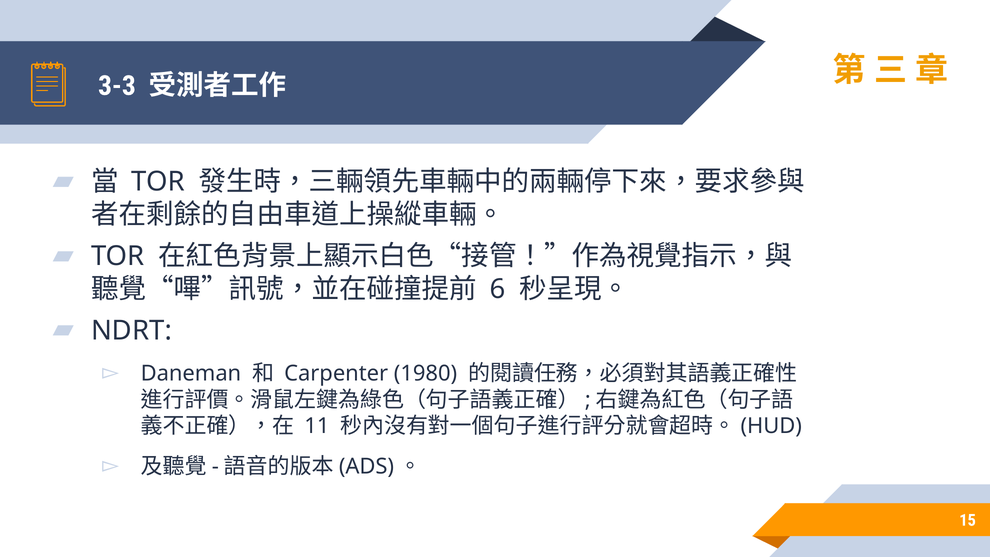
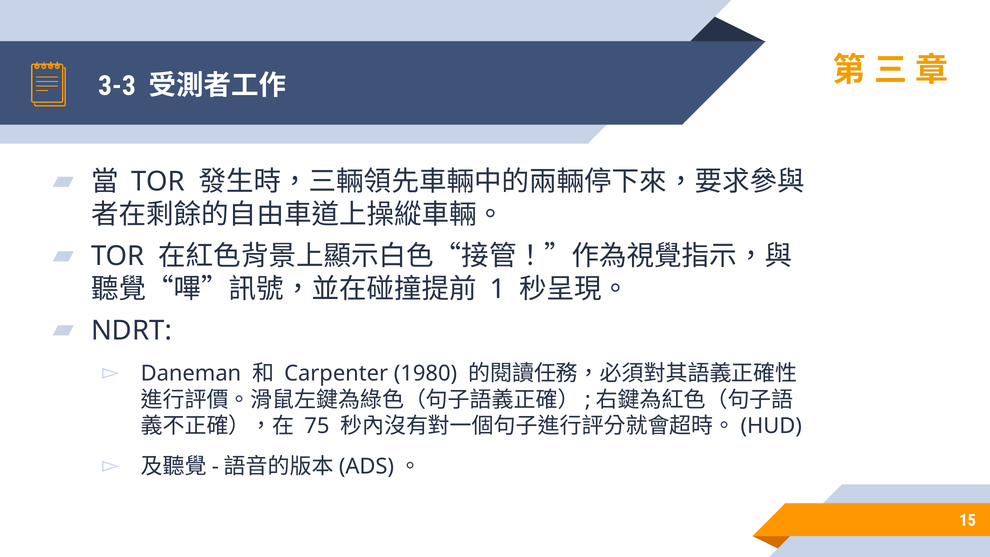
6: 6 -> 1
11: 11 -> 75
